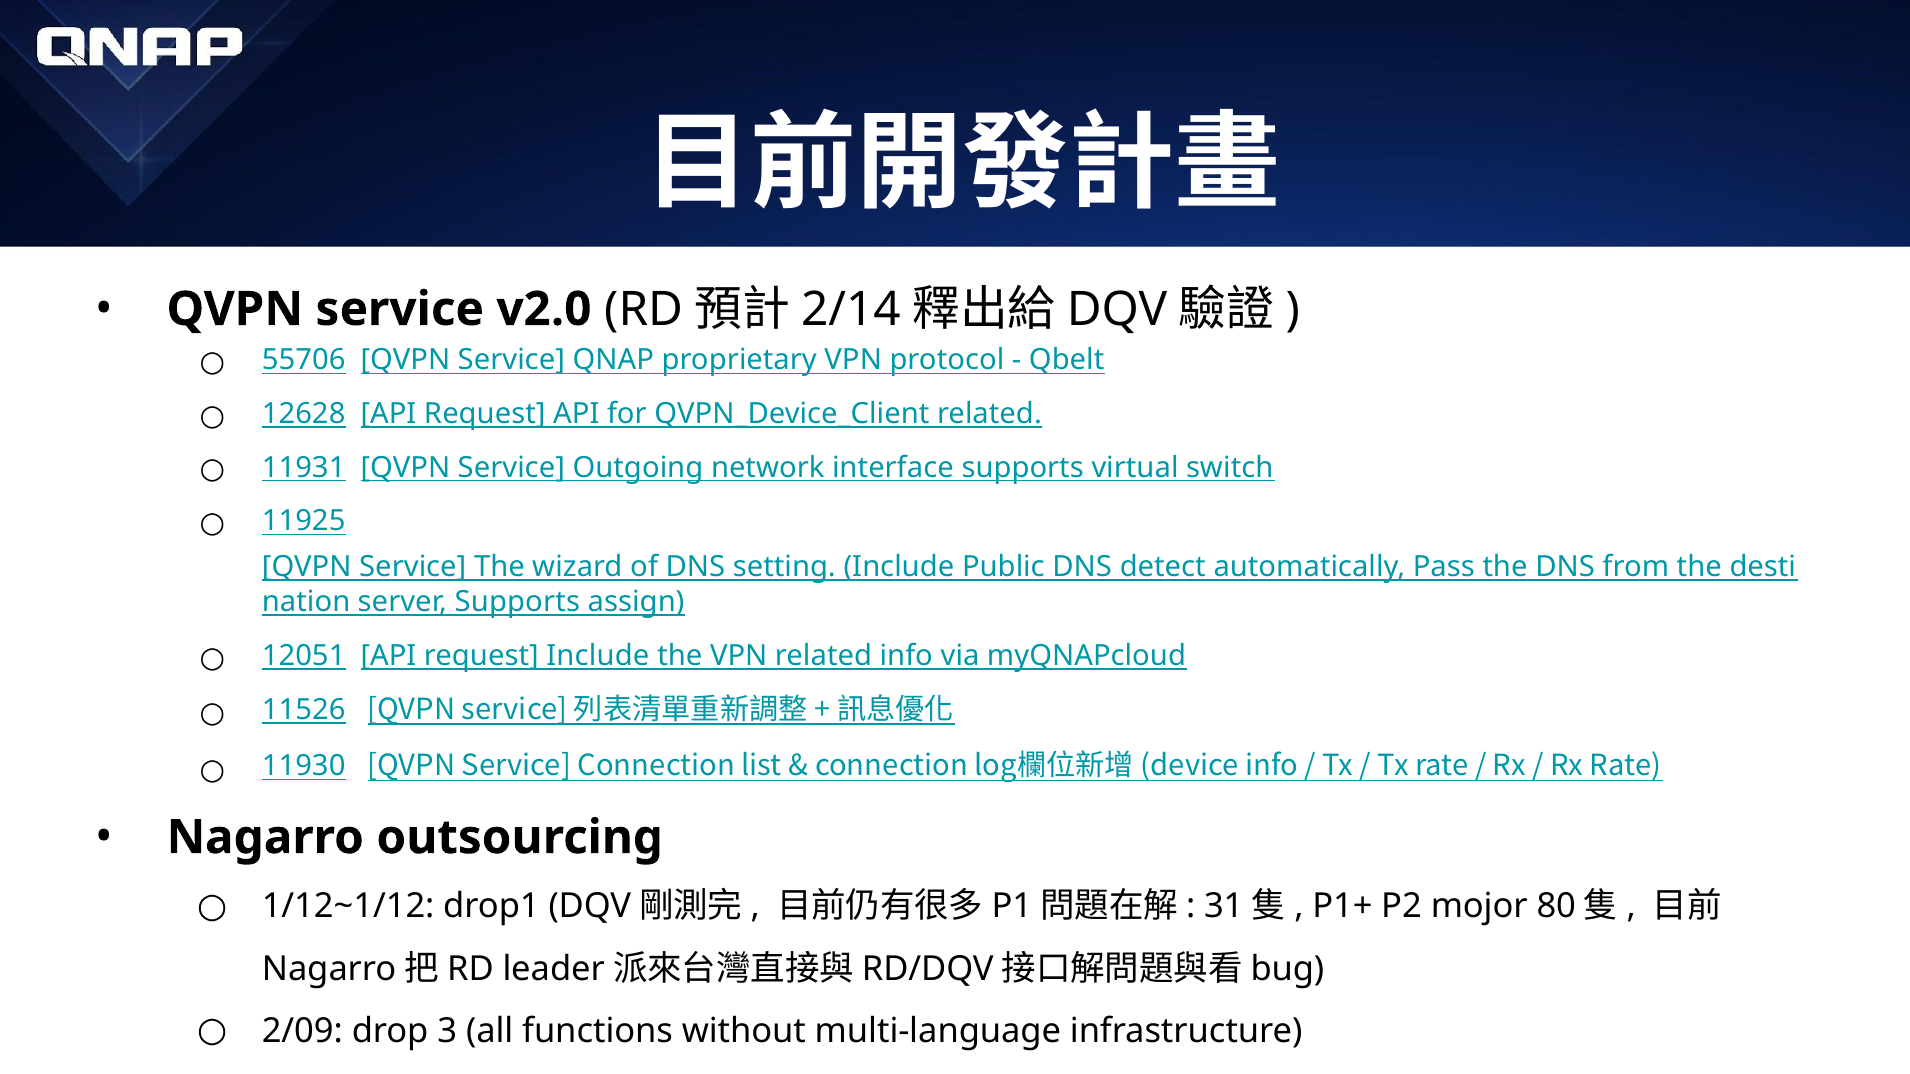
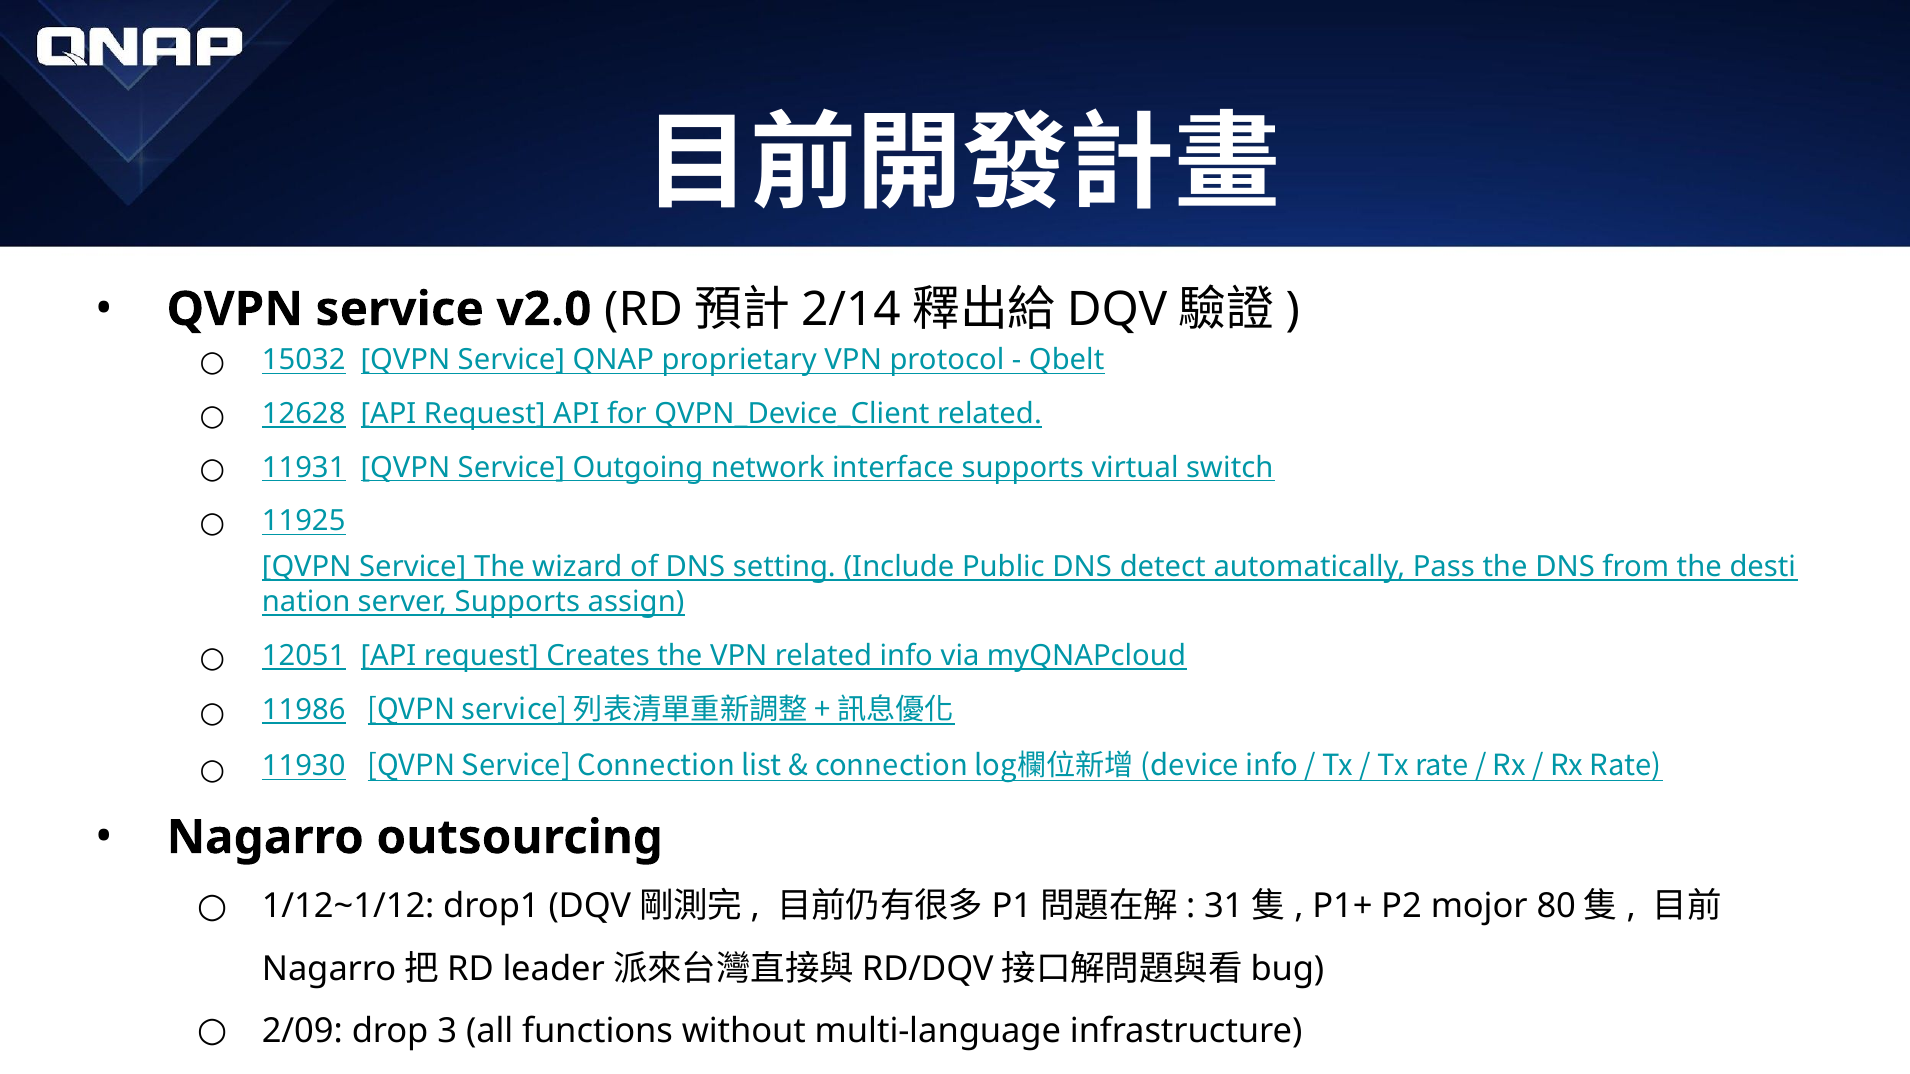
55706: 55706 -> 15032
request Include: Include -> Creates
11526: 11526 -> 11986
